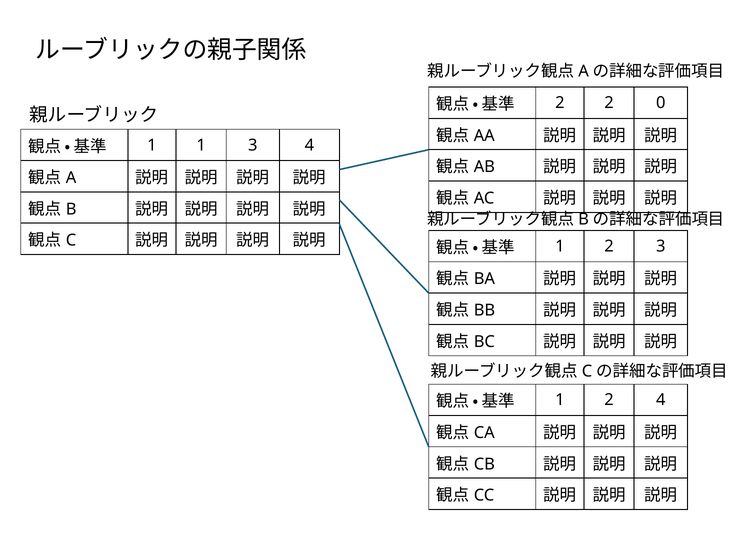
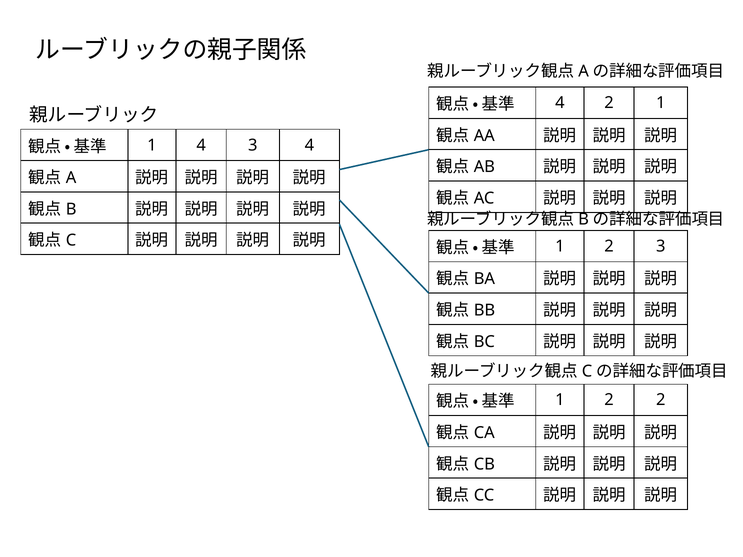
2 at (560, 103): 2 -> 4
2 0: 0 -> 1
1 1: 1 -> 4
2 4: 4 -> 2
